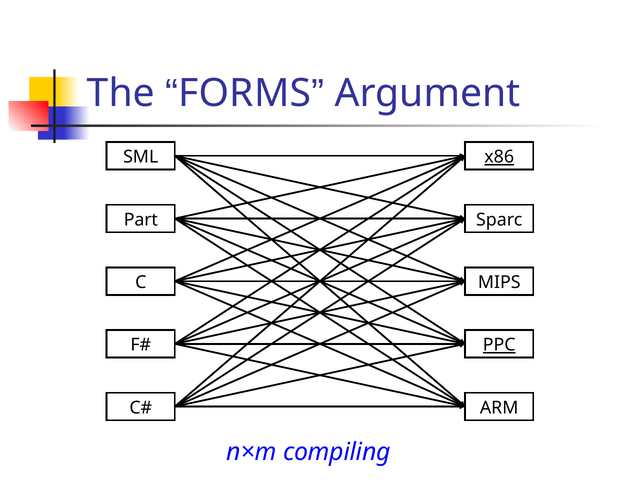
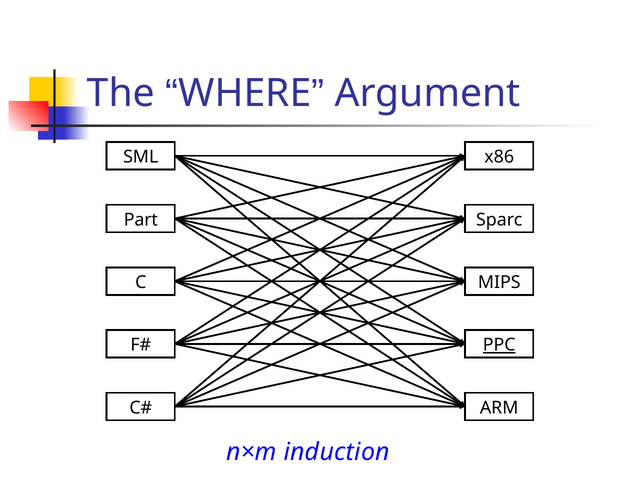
FORMS: FORMS -> WHERE
x86 underline: present -> none
compiling: compiling -> induction
